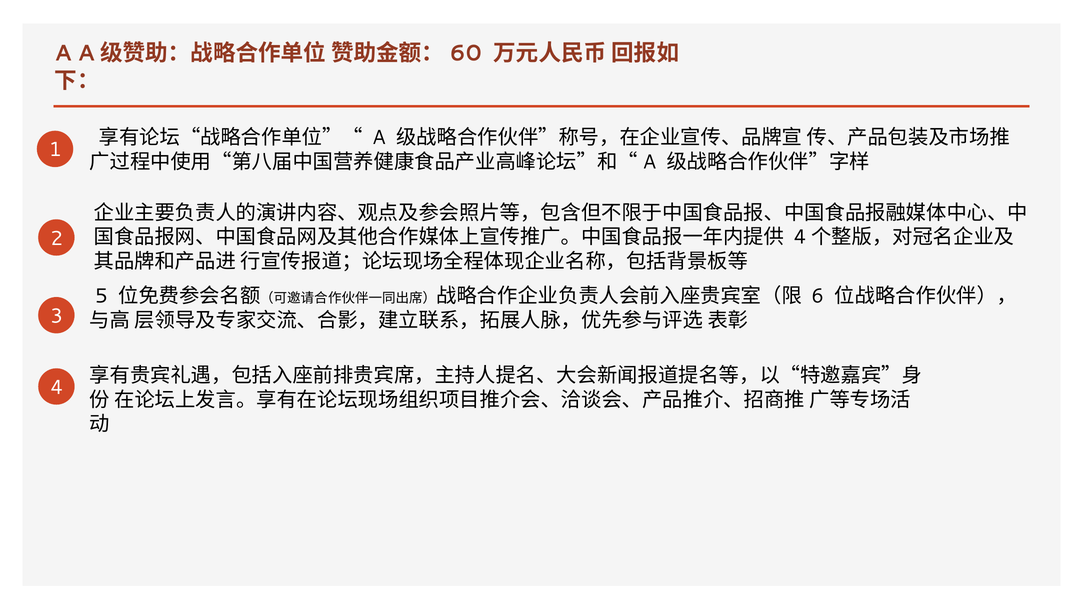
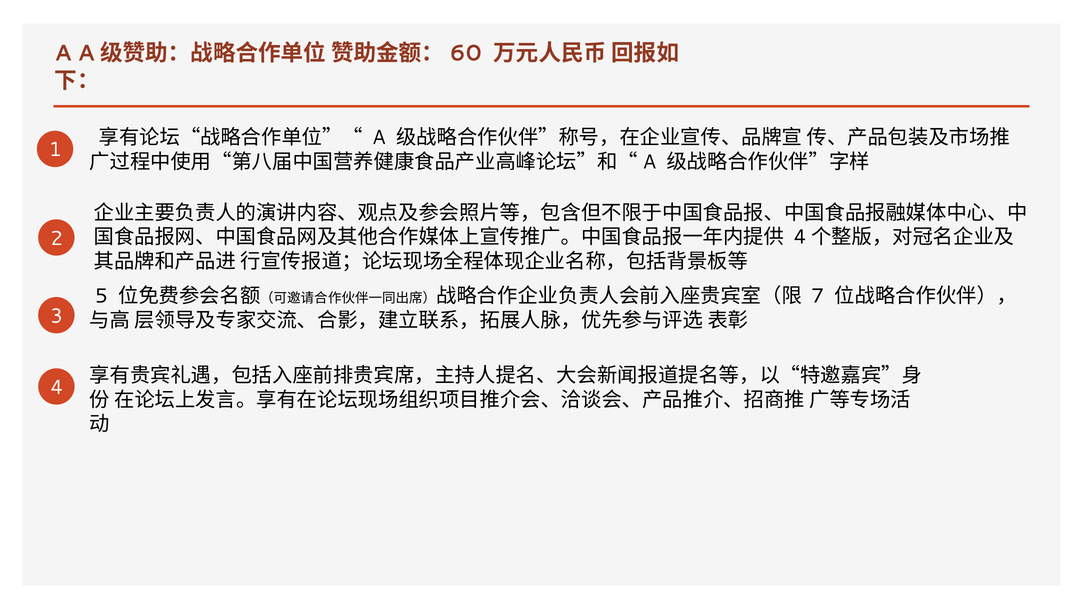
6: 6 -> 7
